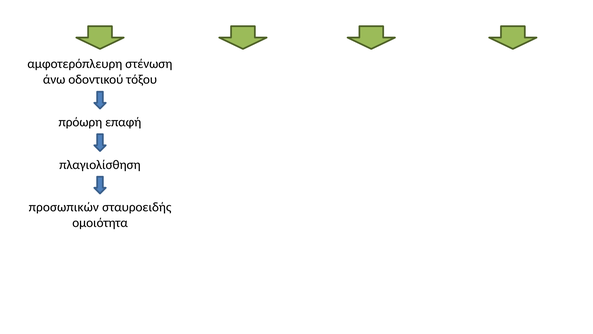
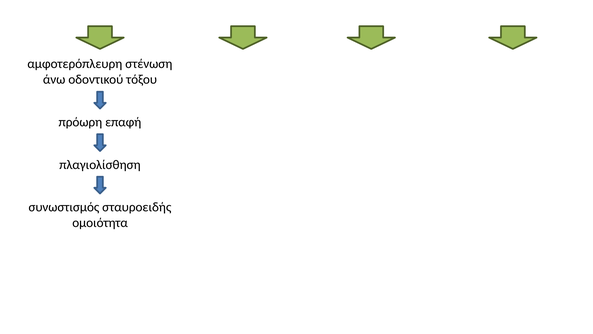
προσωπικών: προσωπικών -> συνωστισμός
